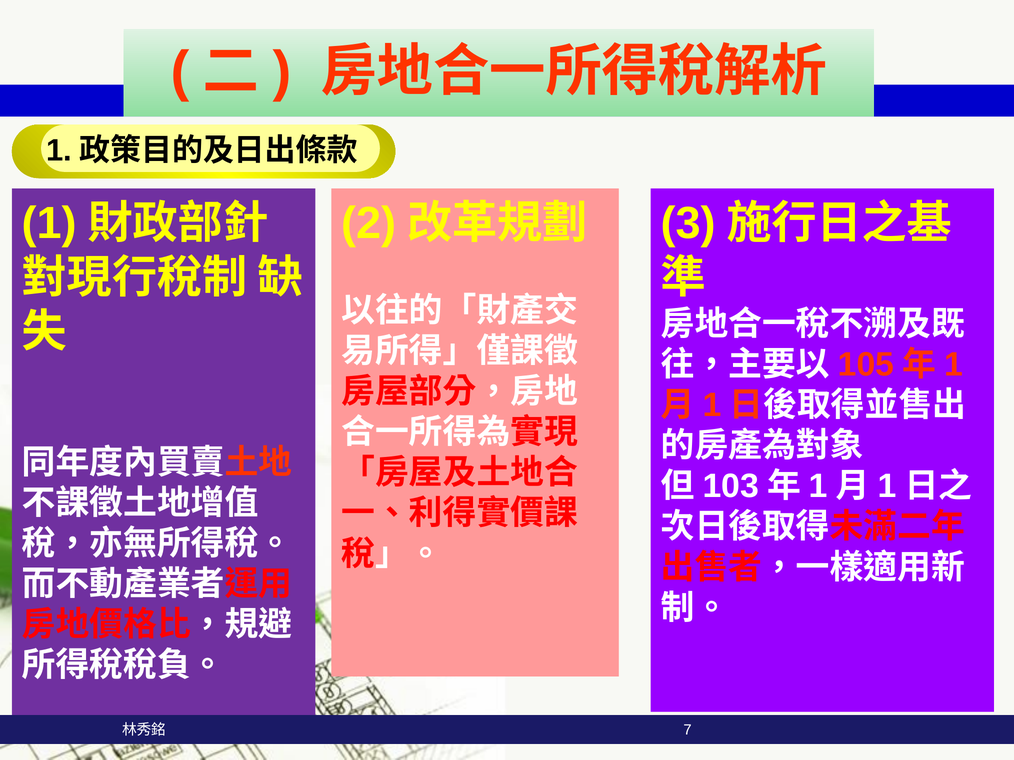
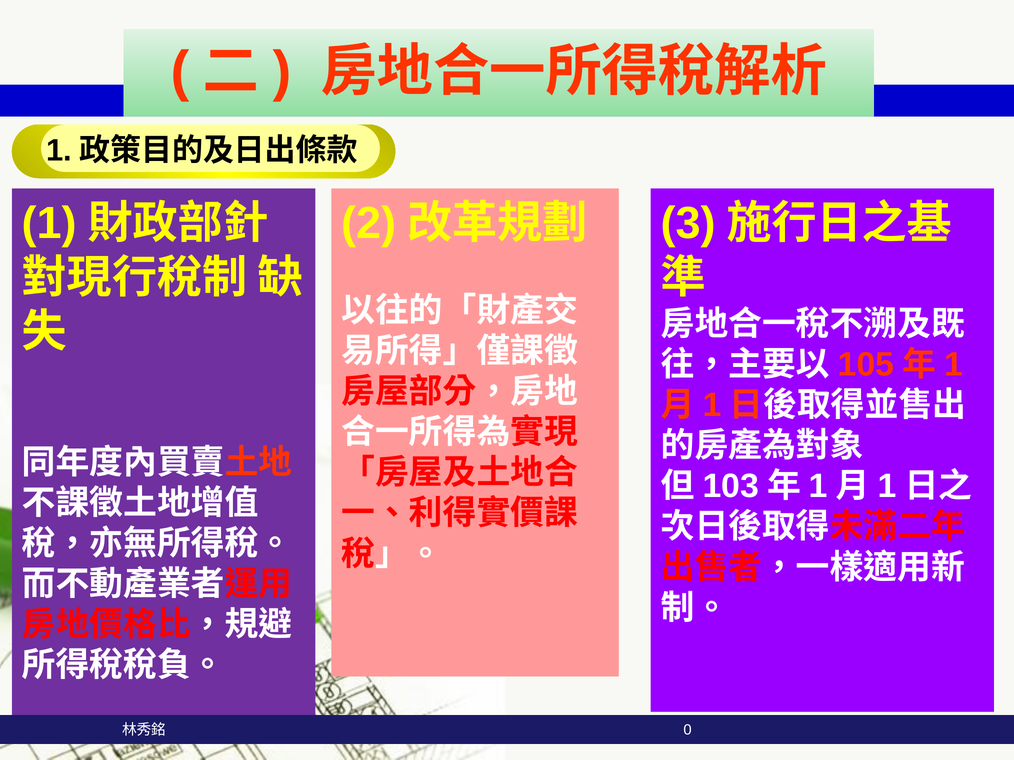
7: 7 -> 0
